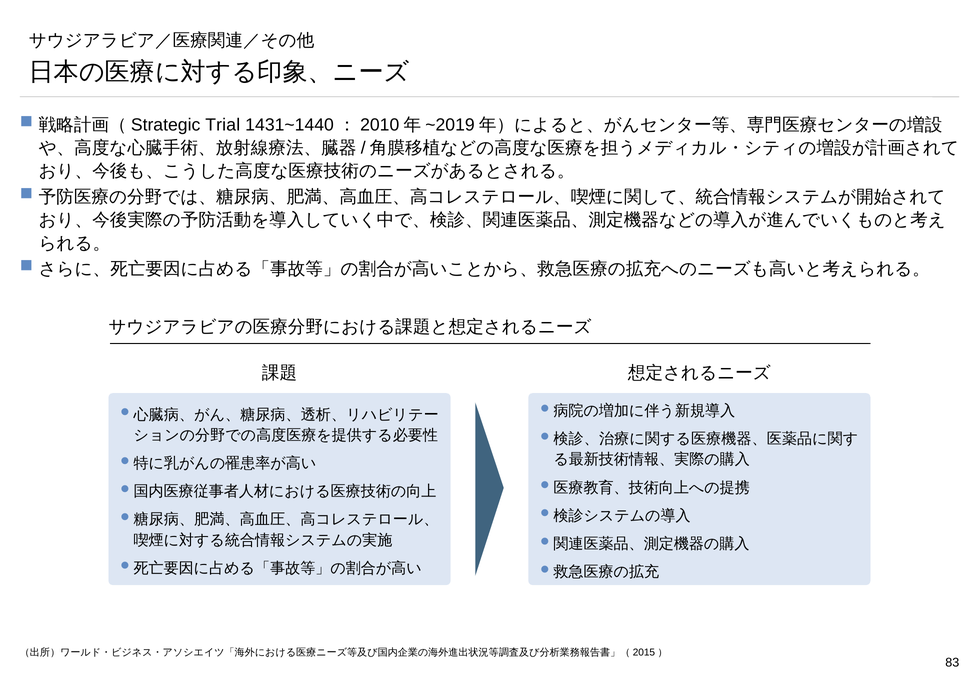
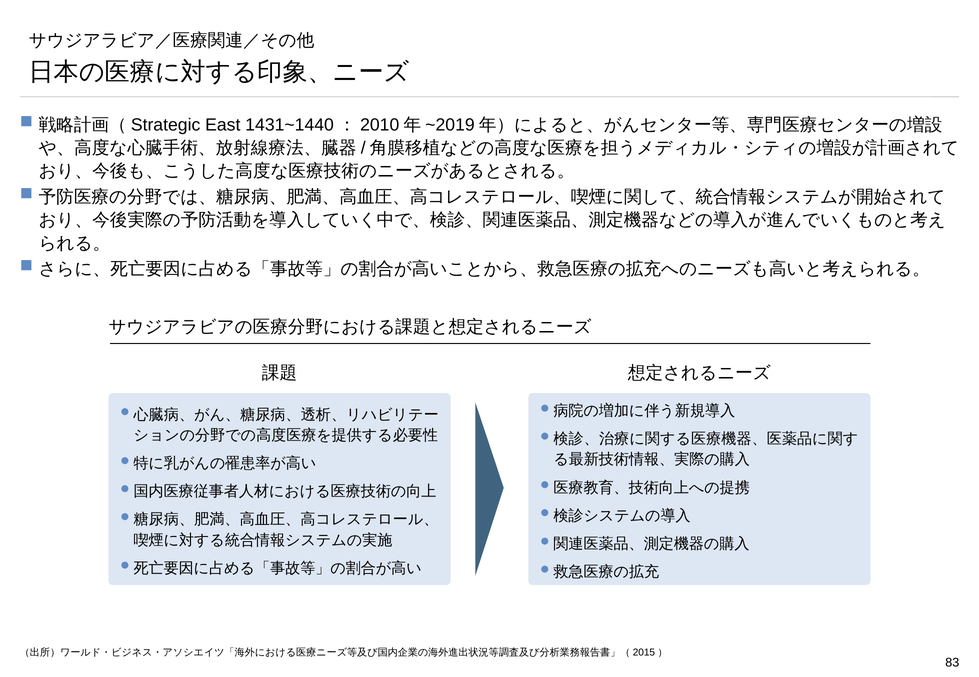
Trial: Trial -> East
